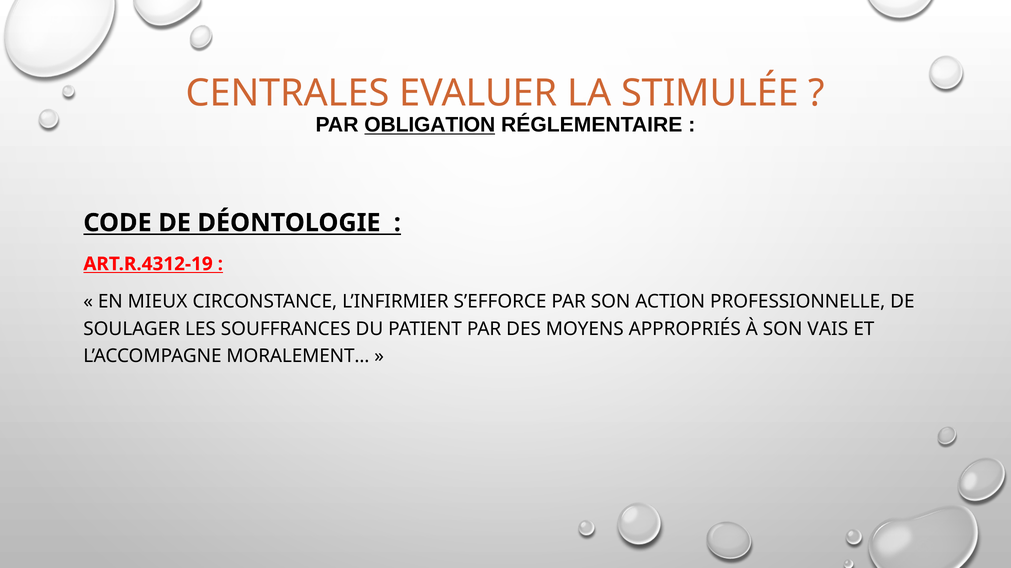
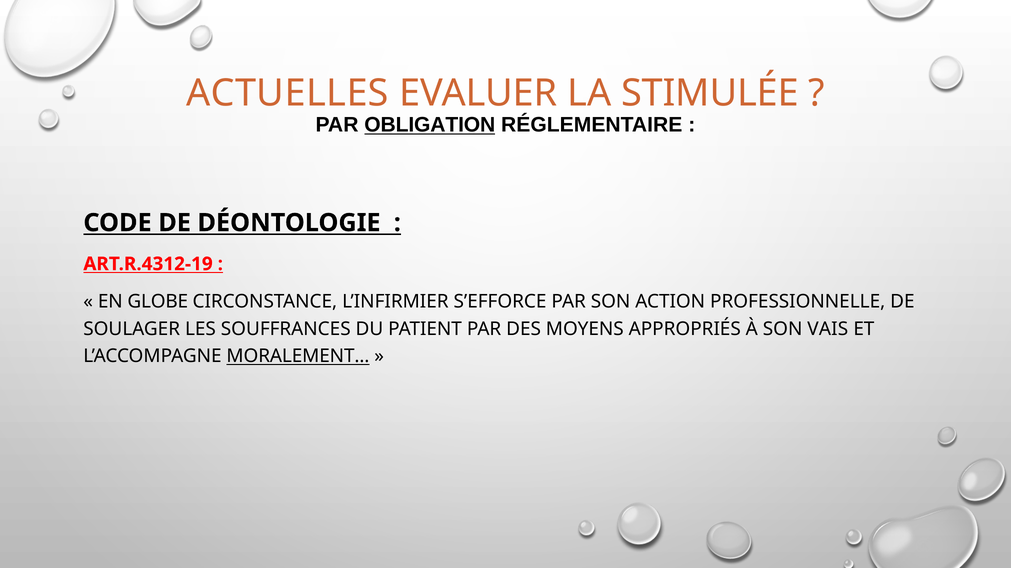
CENTRALES: CENTRALES -> ACTUELLES
MIEUX: MIEUX -> GLOBE
MORALEMENT… underline: none -> present
